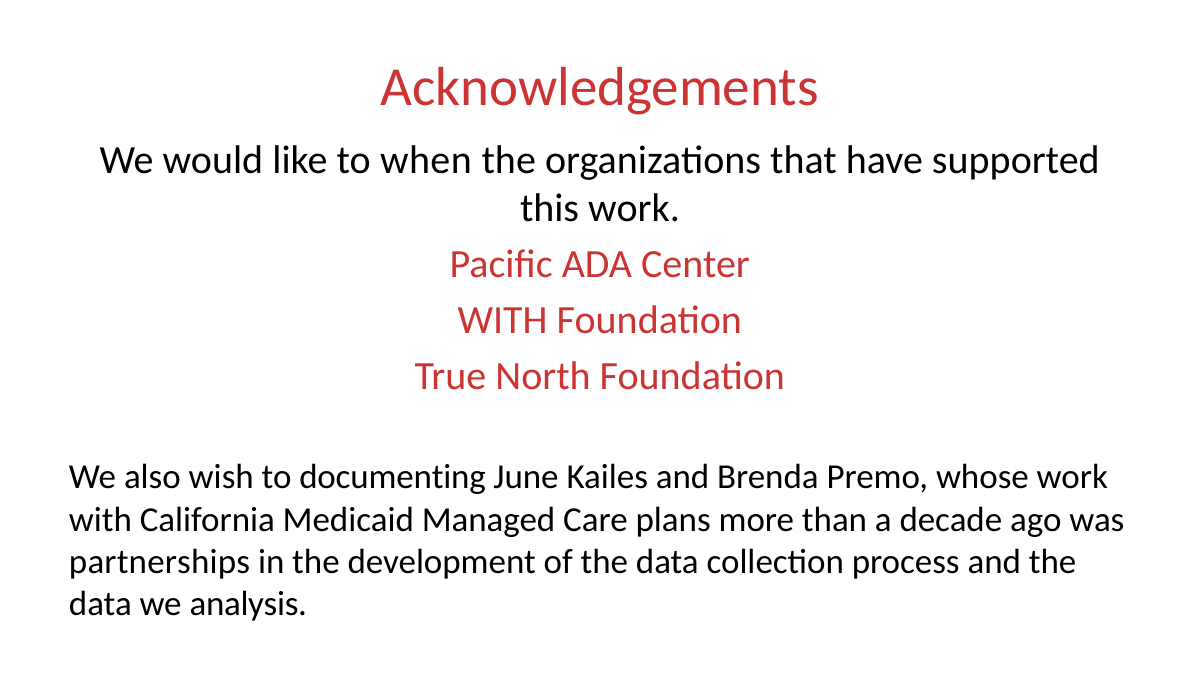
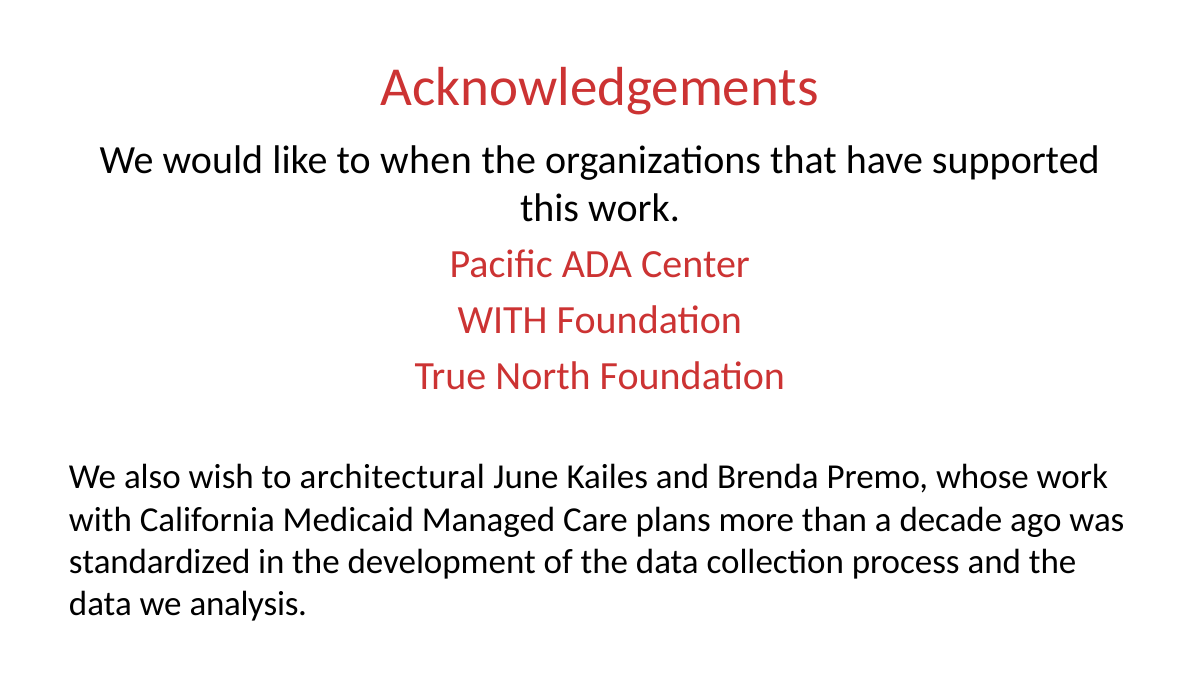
documenting: documenting -> architectural
partnerships: partnerships -> standardized
